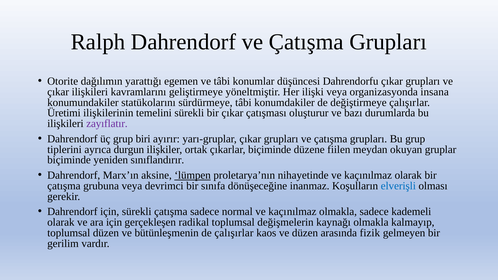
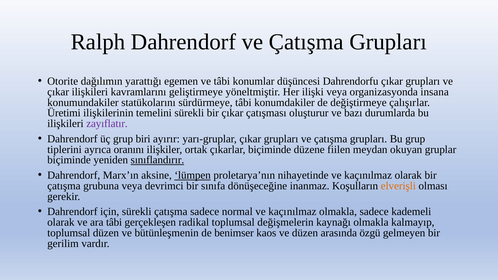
durgun: durgun -> oranını
sınıflandırır underline: none -> present
elverişli colour: blue -> orange
ara için: için -> tâbi
çalışırlar: çalışırlar -> benimser
fizik: fizik -> özgü
